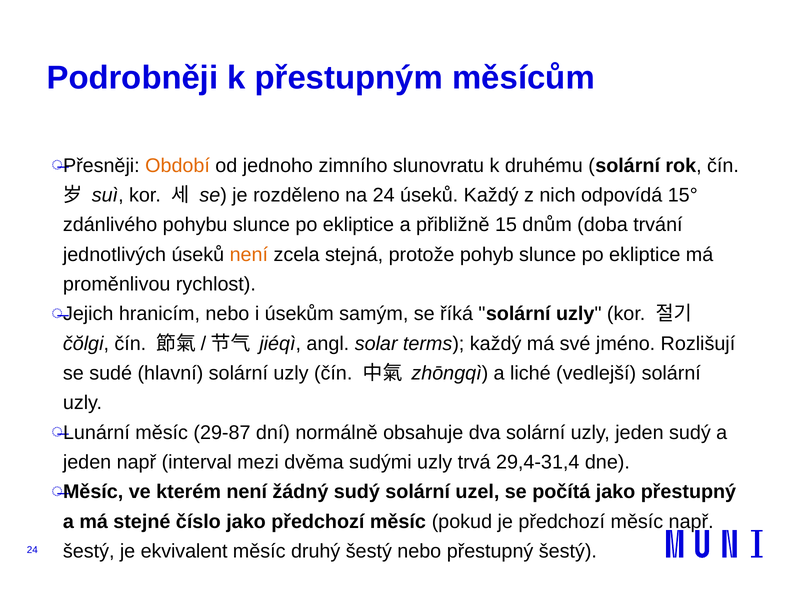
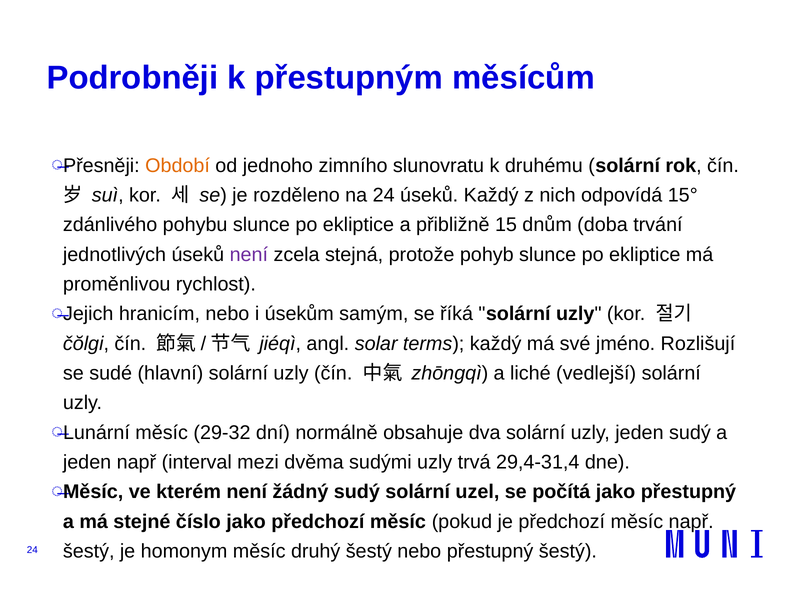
není at (249, 254) colour: orange -> purple
29-87: 29-87 -> 29-32
ekvivalent: ekvivalent -> homonym
